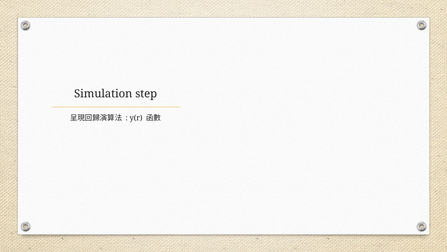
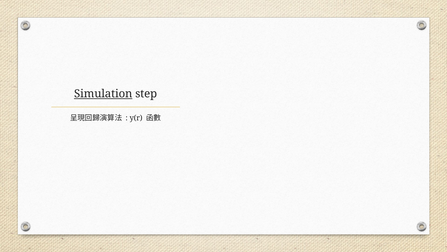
Simulation underline: none -> present
